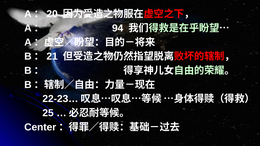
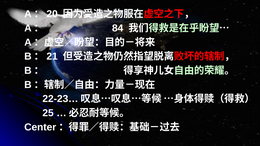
94: 94 -> 84
